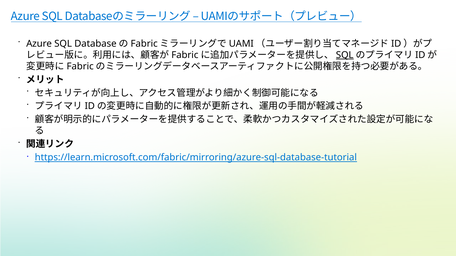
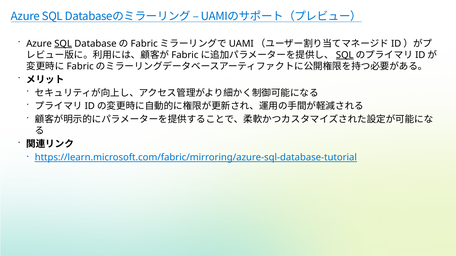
SQL at (63, 44) underline: none -> present
